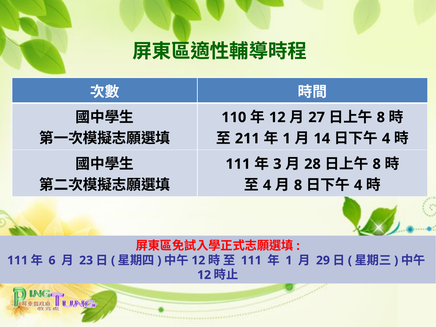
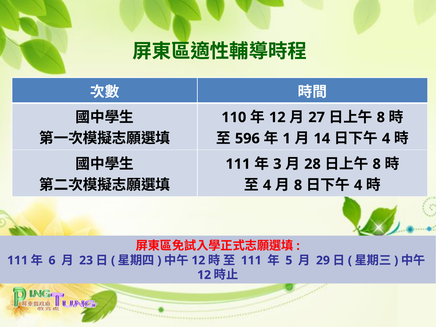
211: 211 -> 596
1 at (289, 260): 1 -> 5
